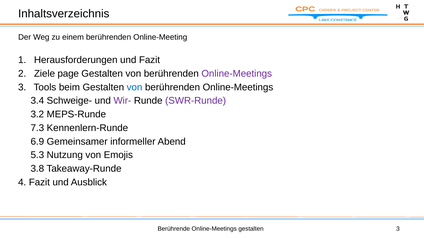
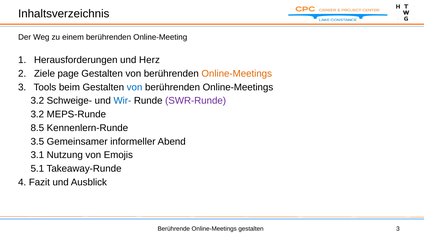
und Fazit: Fazit -> Herz
Online-Meetings at (237, 74) colour: purple -> orange
3.4 at (37, 101): 3.4 -> 3.2
Wir- colour: purple -> blue
7.3: 7.3 -> 8.5
6.9: 6.9 -> 3.5
5.3: 5.3 -> 3.1
3.8: 3.8 -> 5.1
